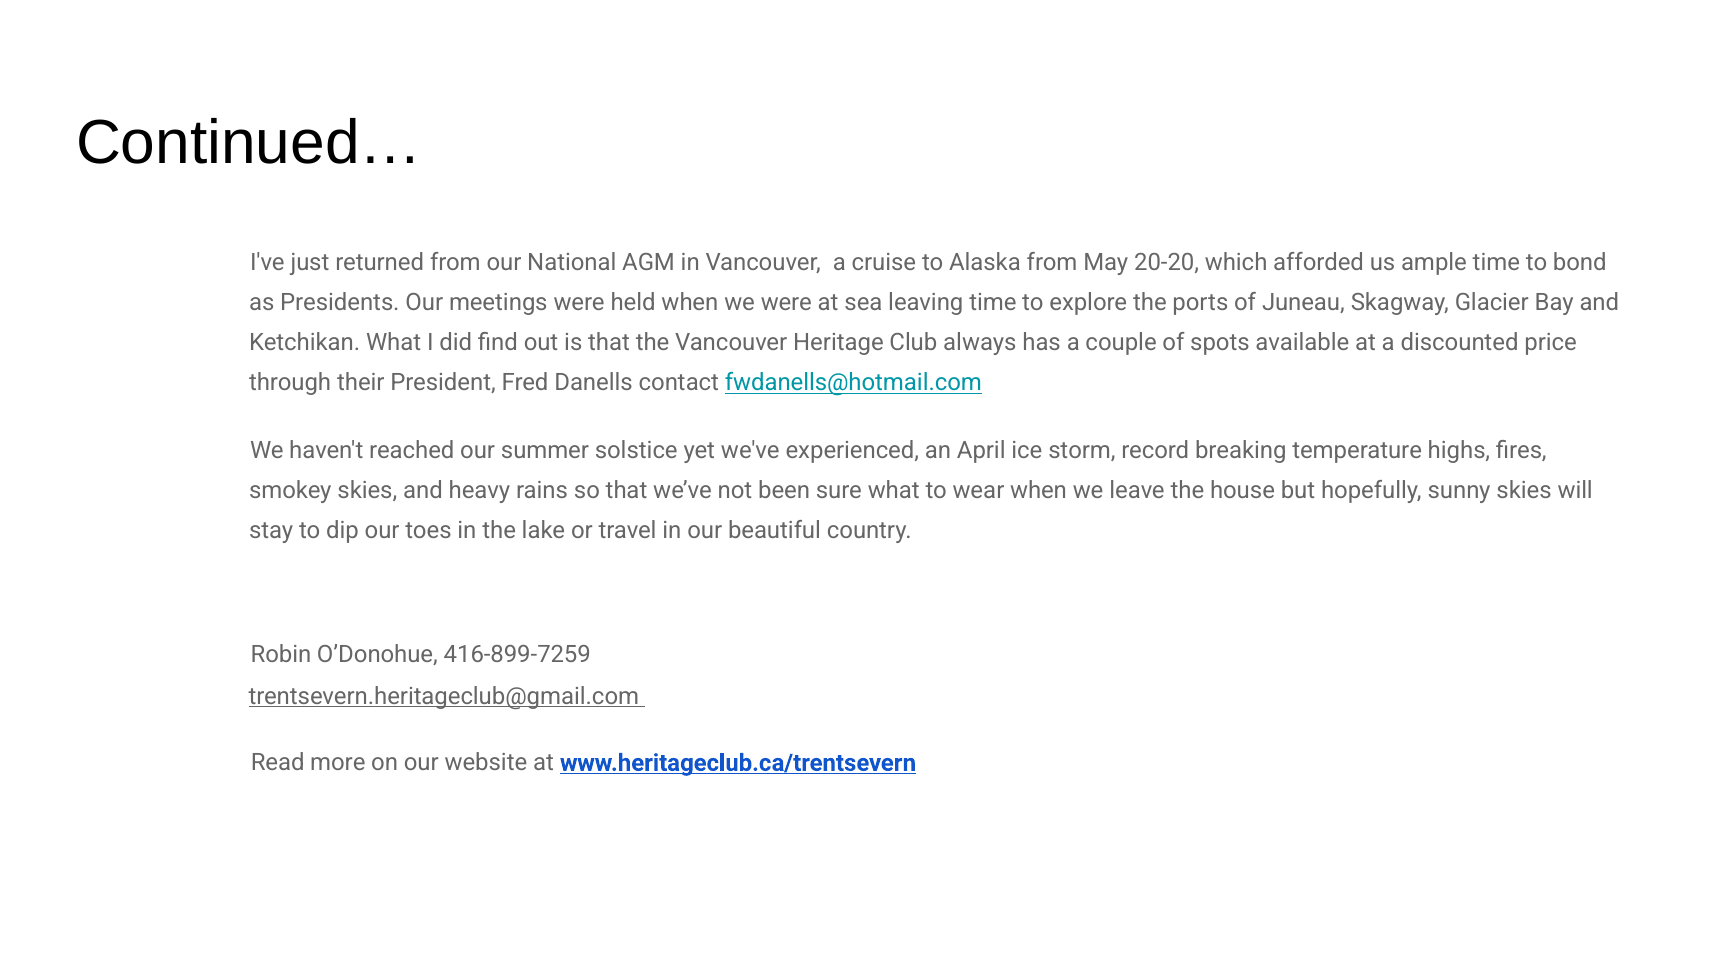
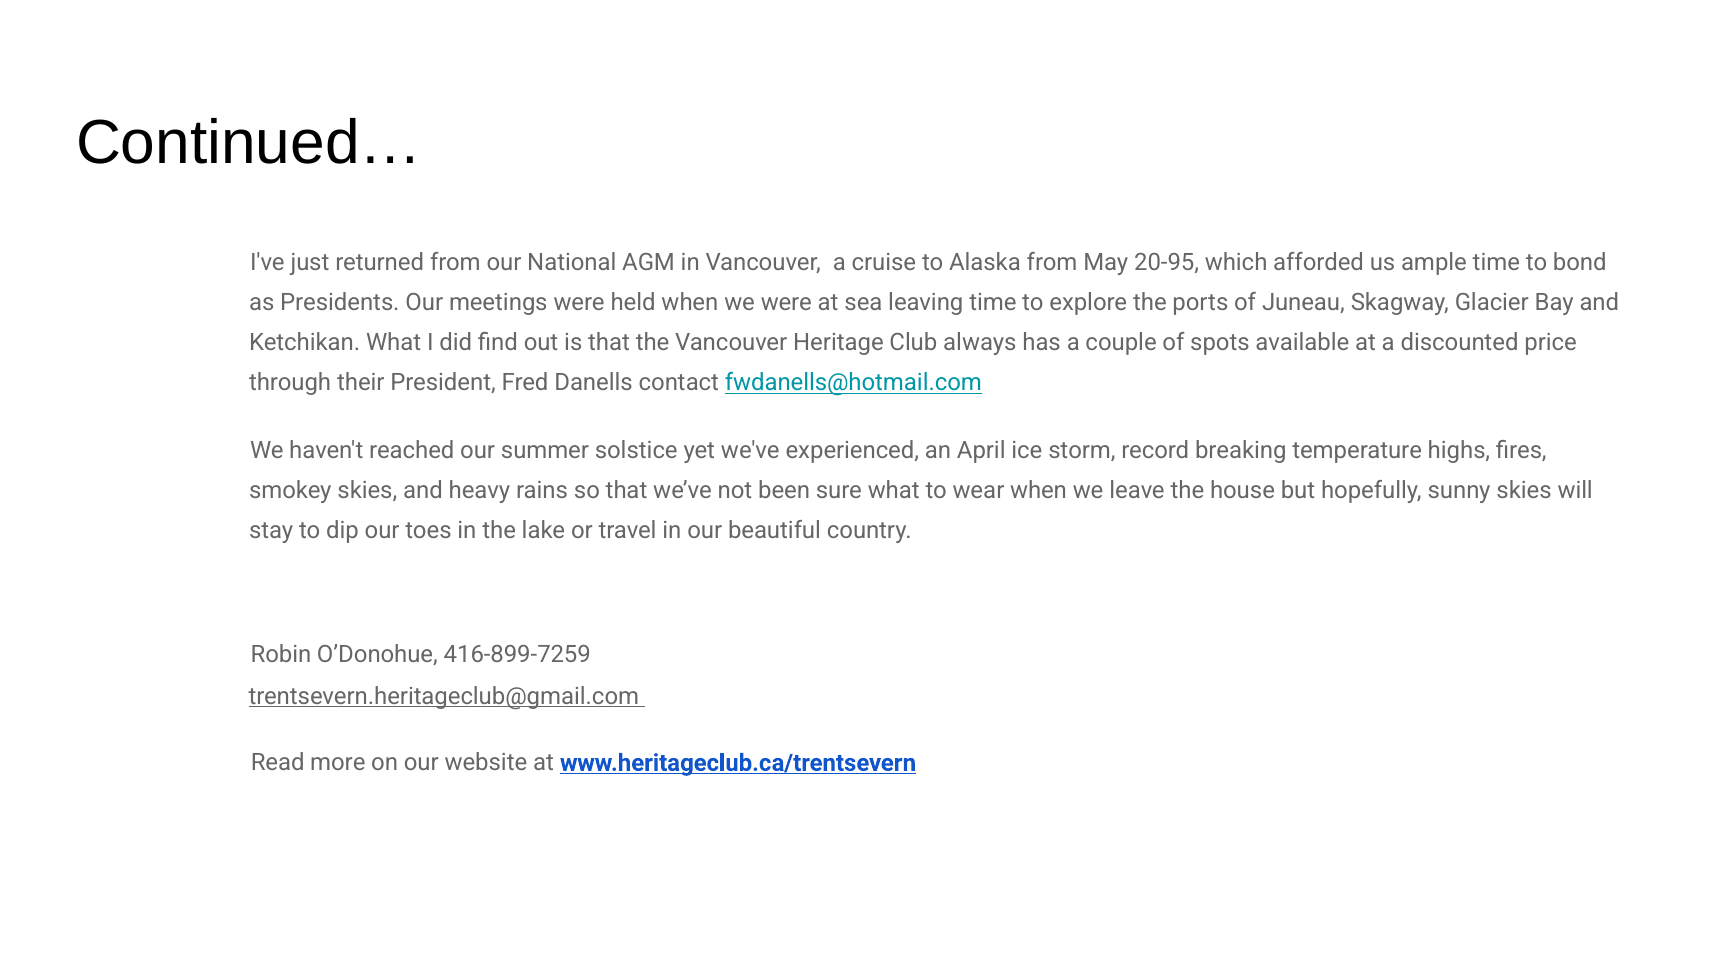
20-20: 20-20 -> 20-95
